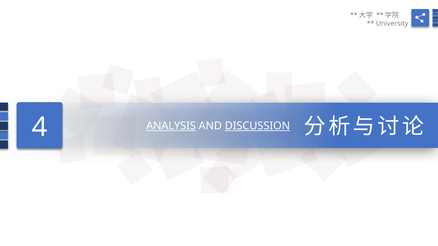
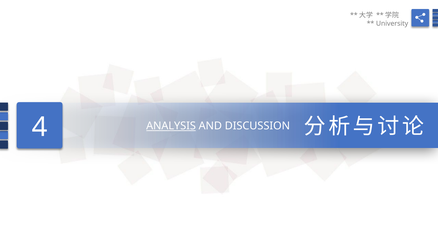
DISCUSSION underline: present -> none
